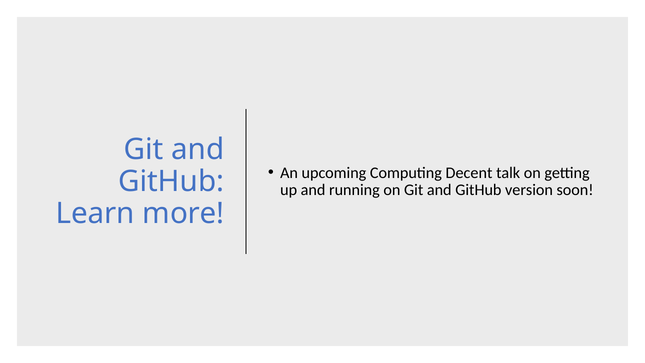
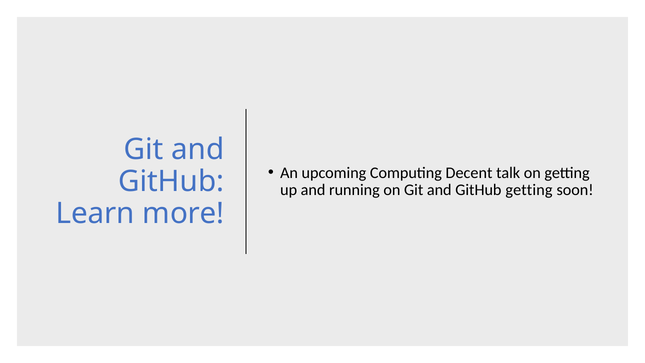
GitHub version: version -> getting
